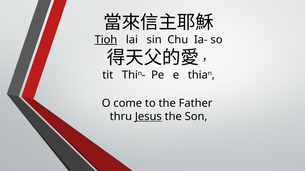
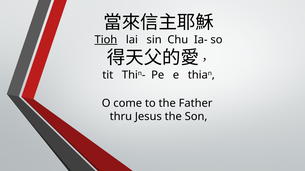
Jesus underline: present -> none
